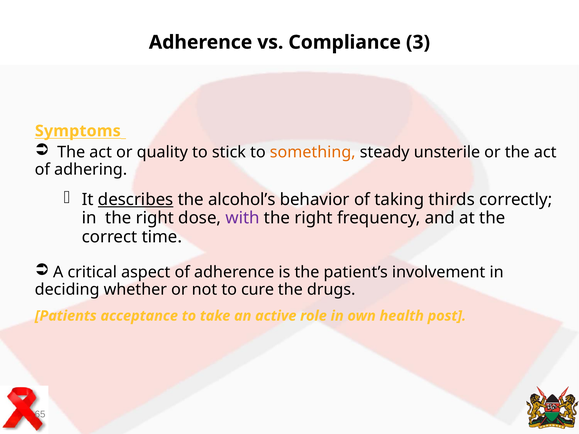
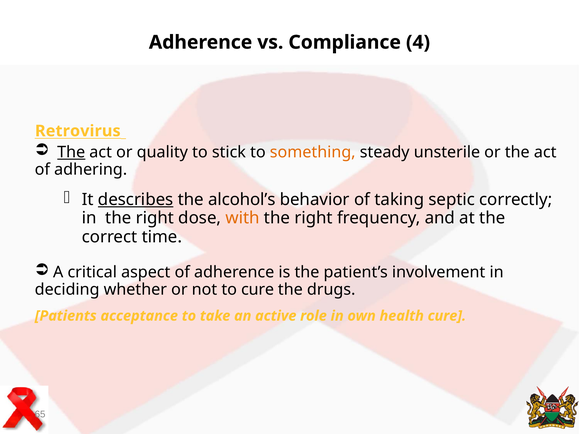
3: 3 -> 4
Symptoms: Symptoms -> Retrovirus
The at (71, 152) underline: none -> present
thirds: thirds -> septic
with colour: purple -> orange
health post: post -> cure
